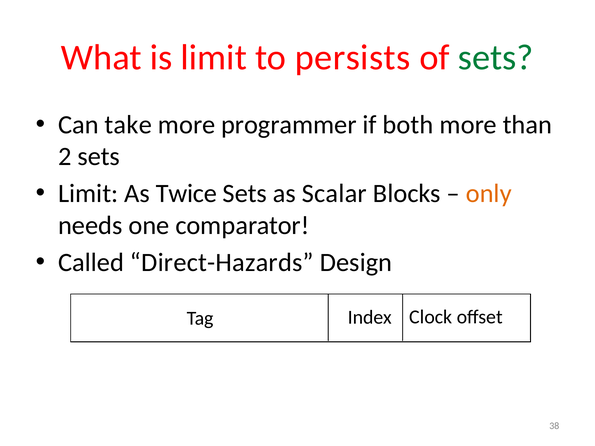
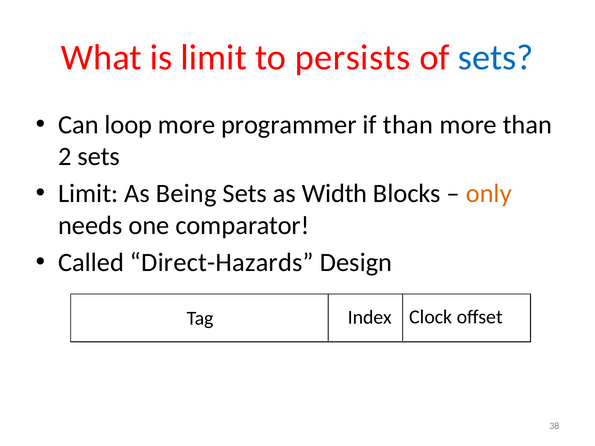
sets at (496, 58) colour: green -> blue
take: take -> loop
if both: both -> than
Twice: Twice -> Being
Scalar: Scalar -> Width
